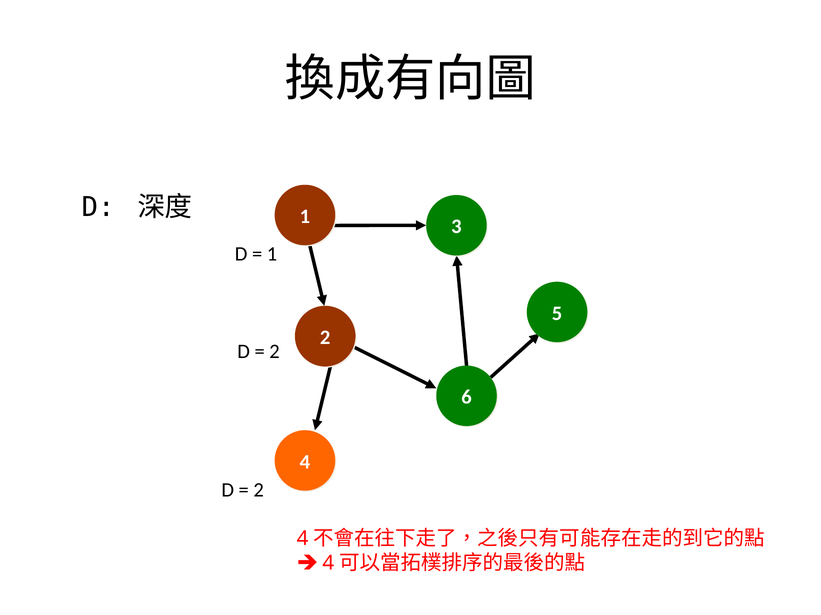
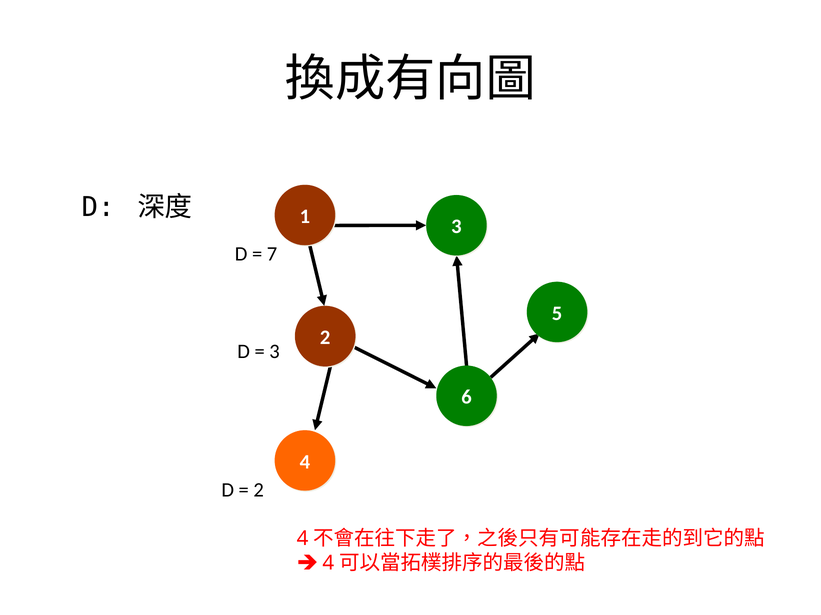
1 at (272, 255): 1 -> 7
2 at (275, 352): 2 -> 3
